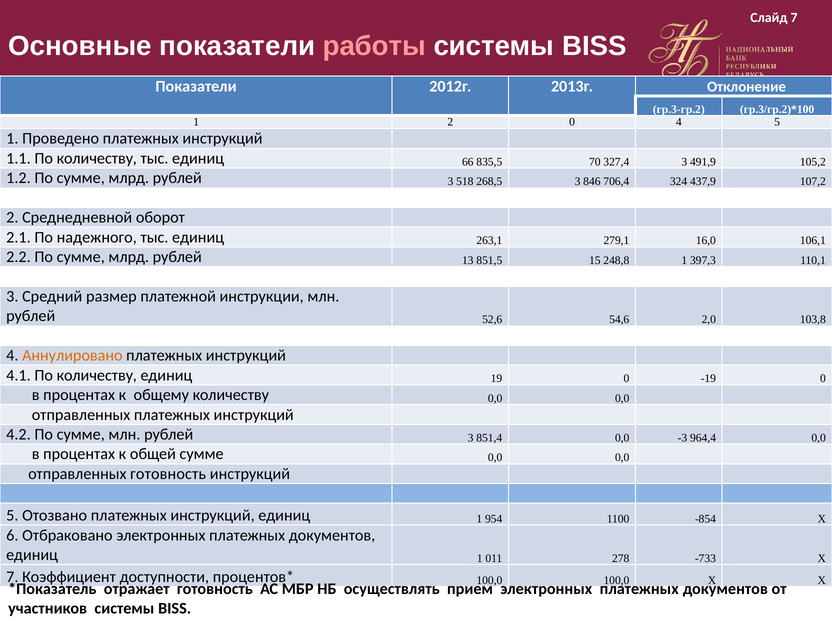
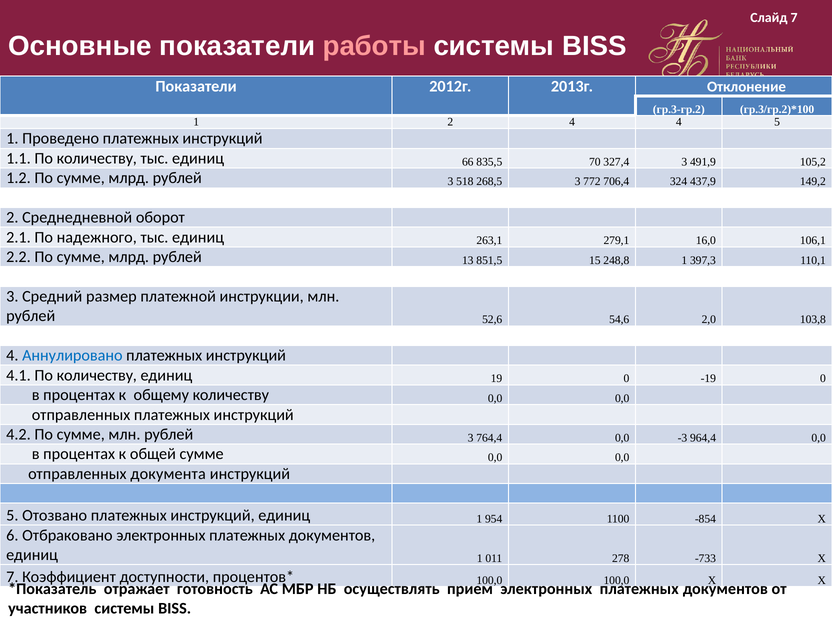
2 0: 0 -> 4
846: 846 -> 772
107,2: 107,2 -> 149,2
Аннулировано colour: orange -> blue
851,4: 851,4 -> 764,4
отправленных готовность: готовность -> документа
